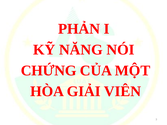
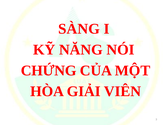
PHẢN: PHẢN -> SÀNG
